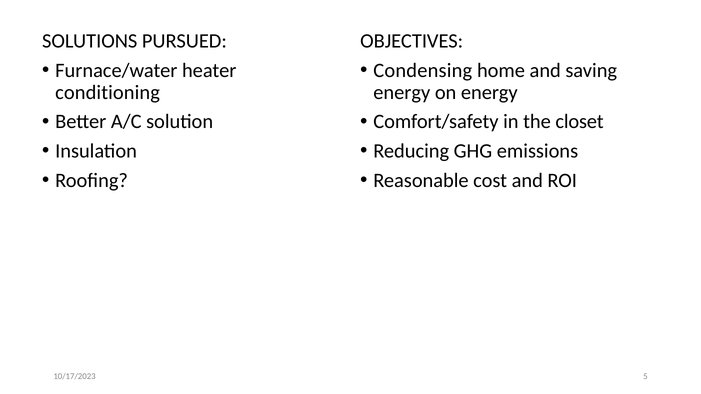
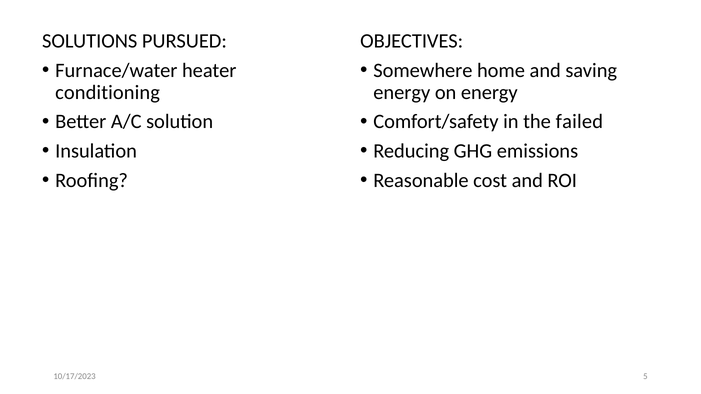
Condensing: Condensing -> Somewhere
closet: closet -> failed
